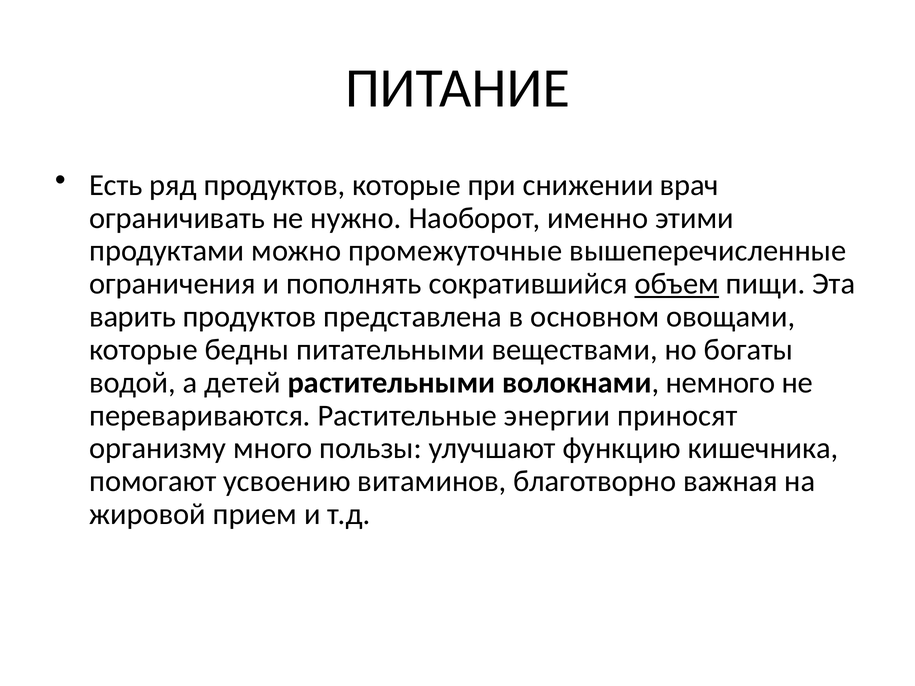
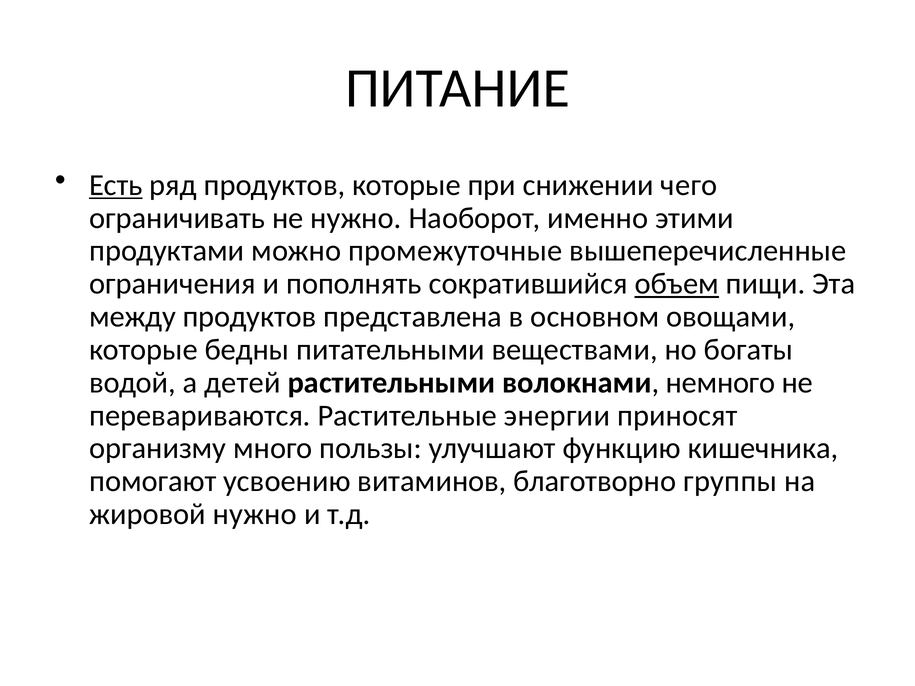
Есть underline: none -> present
врач: врач -> чего
варить: варить -> между
важная: важная -> группы
жировой прием: прием -> нужно
